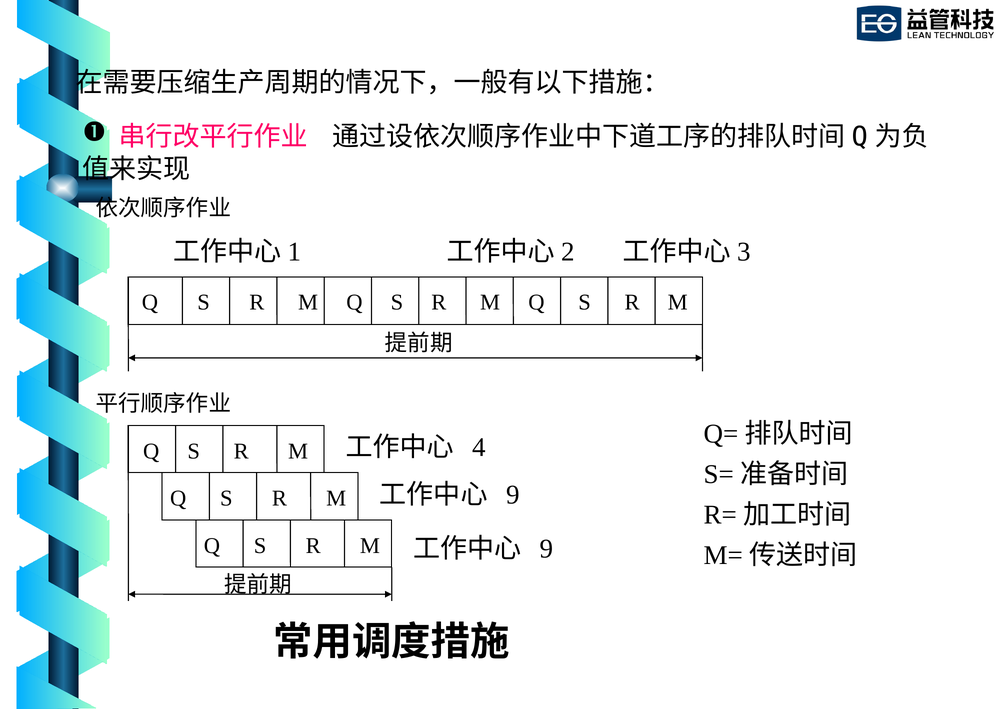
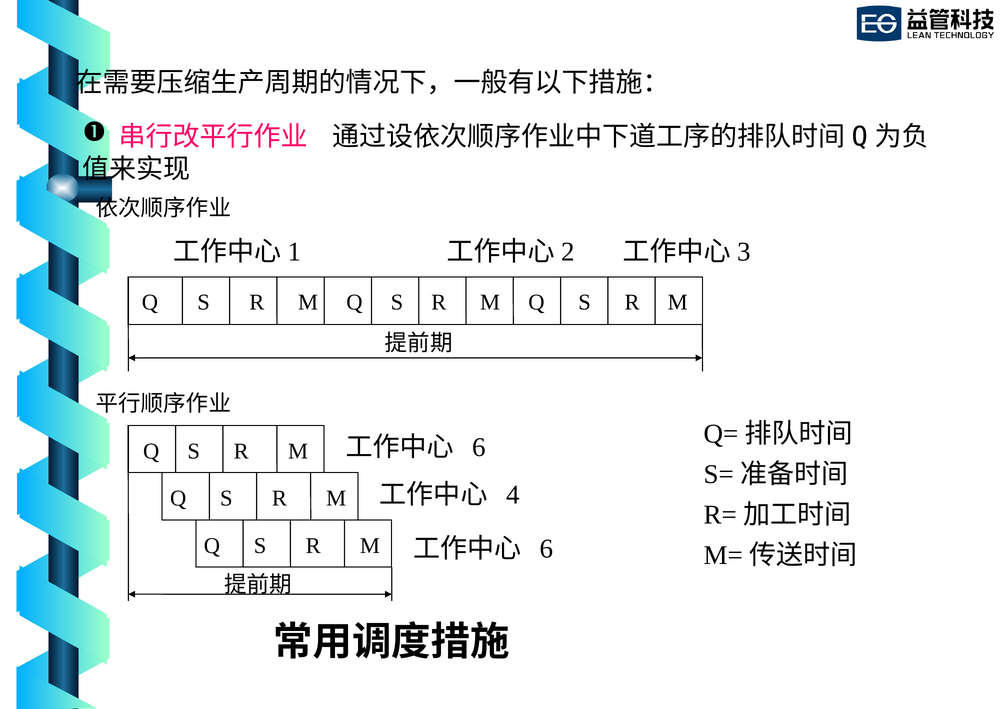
4 at (479, 448): 4 -> 6
9 at (513, 495): 9 -> 4
9 at (547, 549): 9 -> 6
